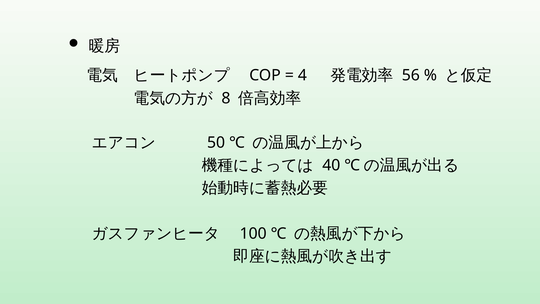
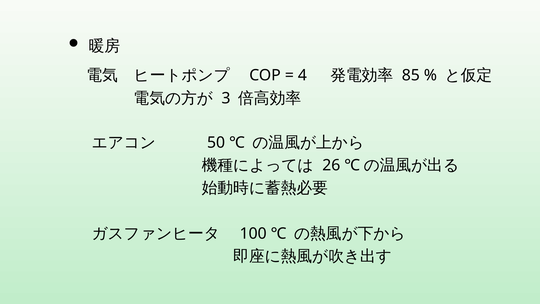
56: 56 -> 85
8: 8 -> 3
40: 40 -> 26
